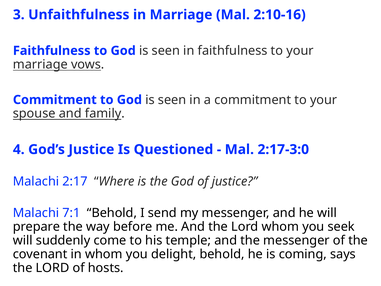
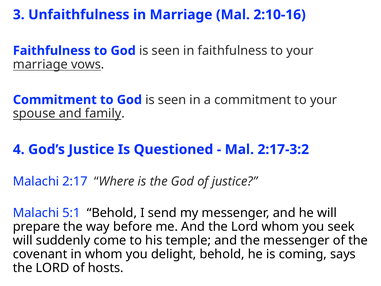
2:17-3:0: 2:17-3:0 -> 2:17-3:2
7:1: 7:1 -> 5:1
